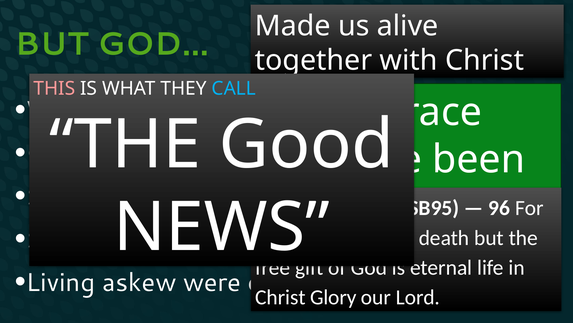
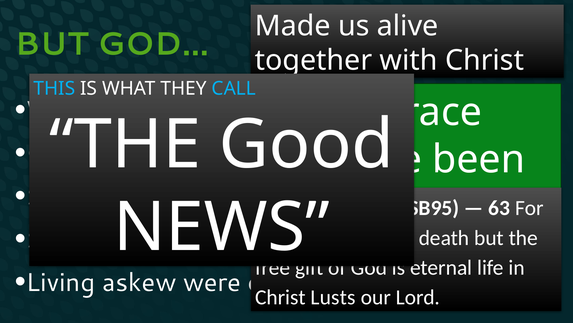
THIS colour: pink -> light blue
96: 96 -> 63
Glory: Glory -> Lusts
